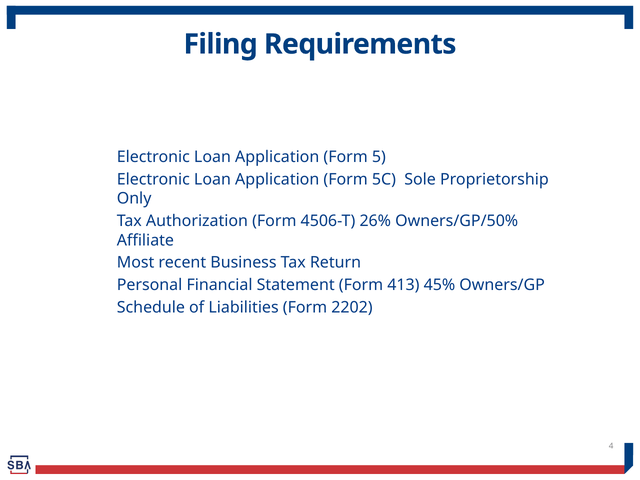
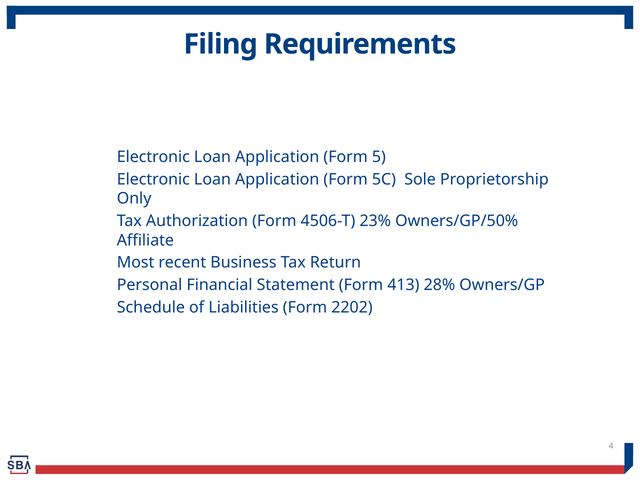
26%: 26% -> 23%
45%: 45% -> 28%
